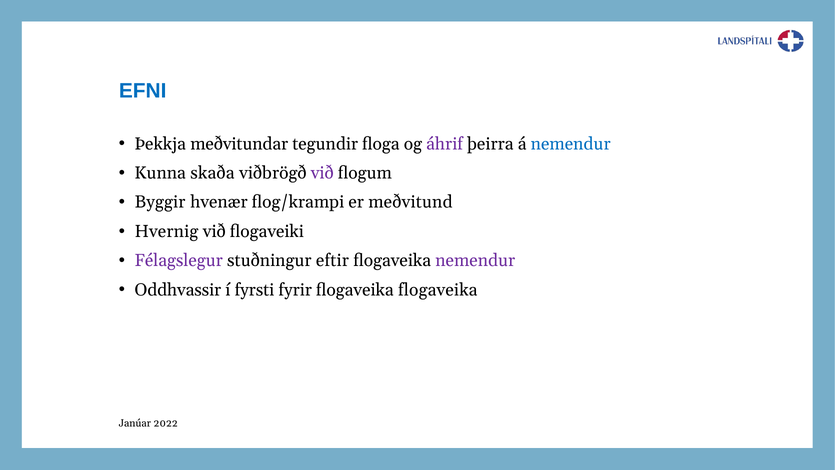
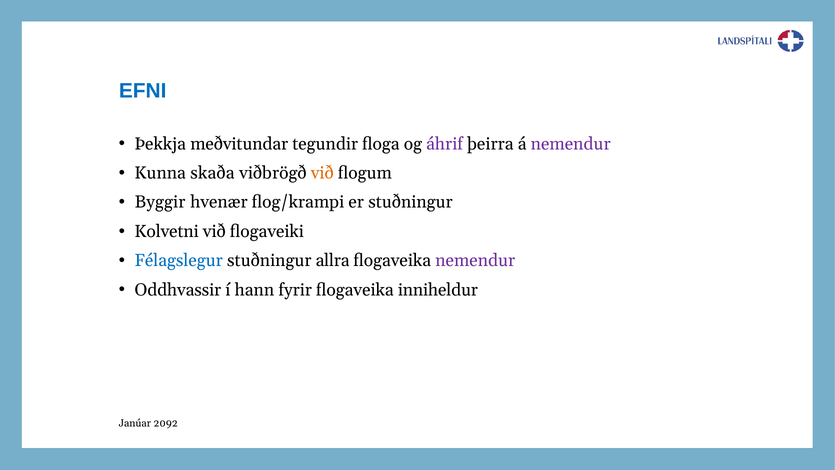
nemendur at (571, 144) colour: blue -> purple
við at (322, 173) colour: purple -> orange
er meðvitund: meðvitund -> stuðningur
Hvernig: Hvernig -> Kolvetni
Félagslegur colour: purple -> blue
eftir: eftir -> allra
fyrsti: fyrsti -> hann
flogaveika flogaveika: flogaveika -> inniheldur
2022: 2022 -> 2092
